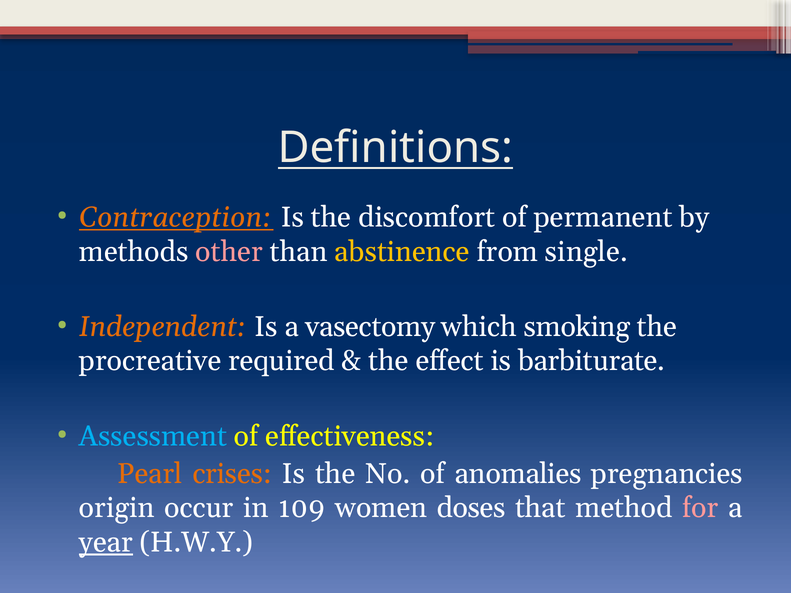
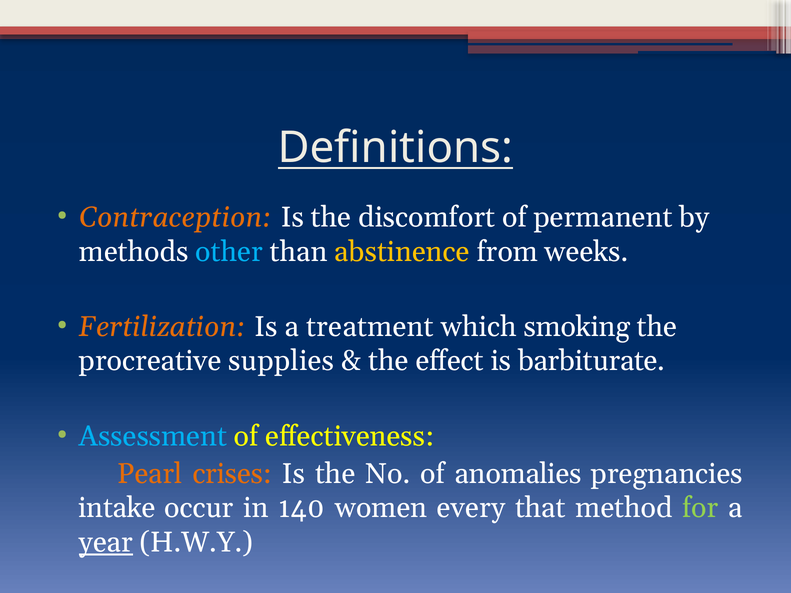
Contraception underline: present -> none
other colour: pink -> light blue
single: single -> weeks
Independent: Independent -> Fertilization
vasectomy: vasectomy -> treatment
required: required -> supplies
origin: origin -> intake
109: 109 -> 140
doses: doses -> every
for colour: pink -> light green
